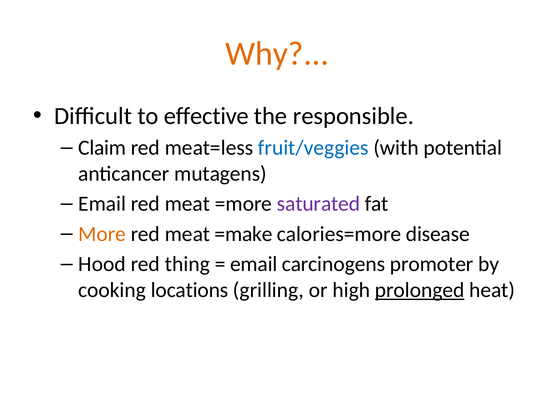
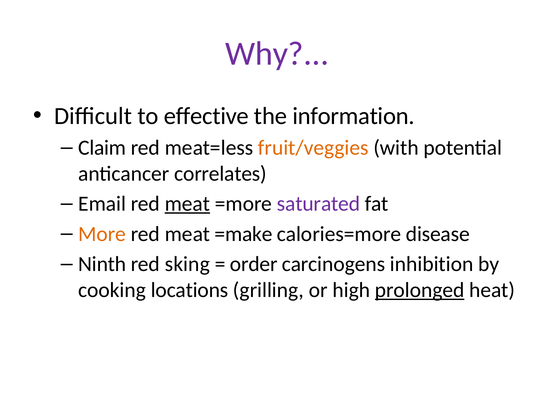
Why colour: orange -> purple
responsible: responsible -> information
fruit/veggies colour: blue -> orange
mutagens: mutagens -> correlates
meat at (187, 204) underline: none -> present
Hood: Hood -> Ninth
thing: thing -> sking
email at (254, 264): email -> order
promoter: promoter -> inhibition
